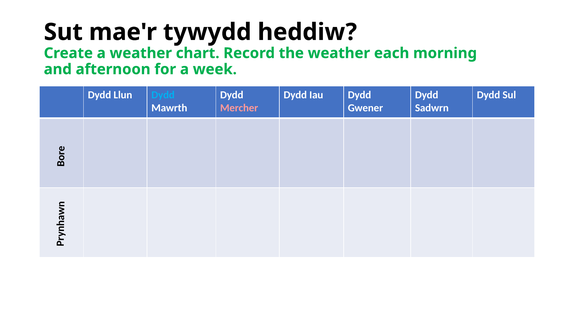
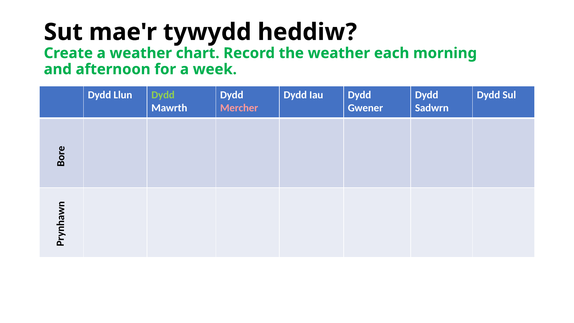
Dydd at (163, 95) colour: light blue -> light green
